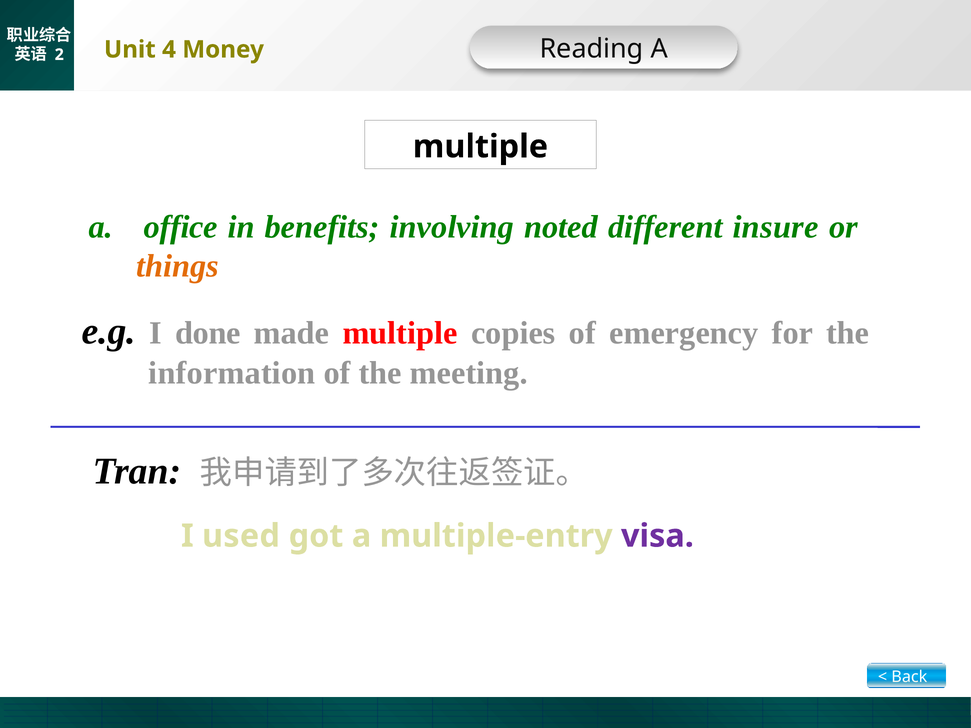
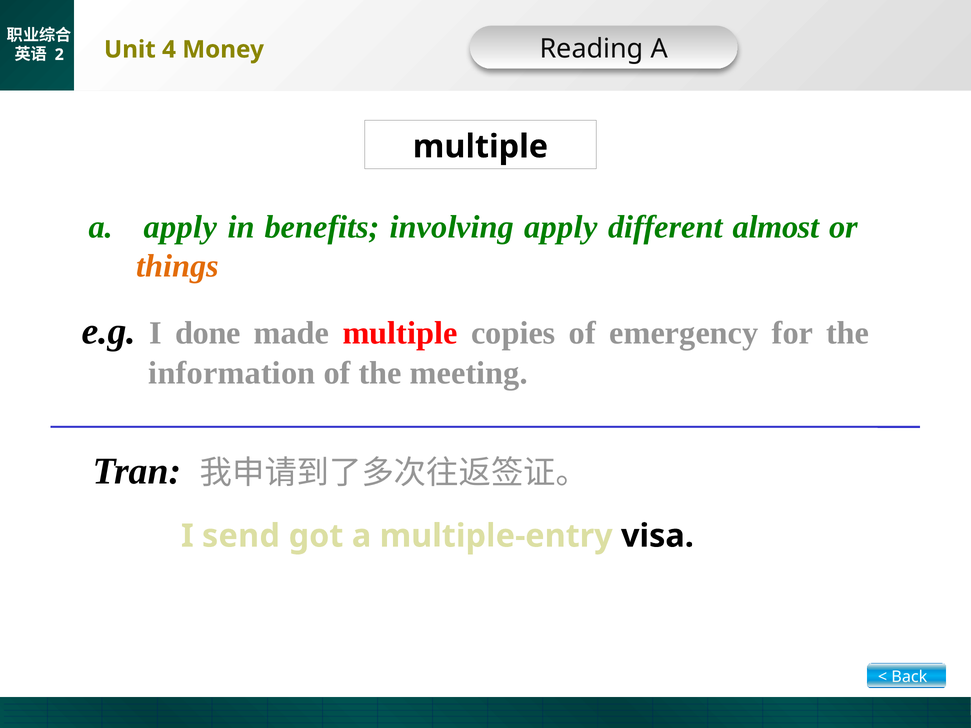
a office: office -> apply
involving noted: noted -> apply
insure: insure -> almost
used: used -> send
visa colour: purple -> black
